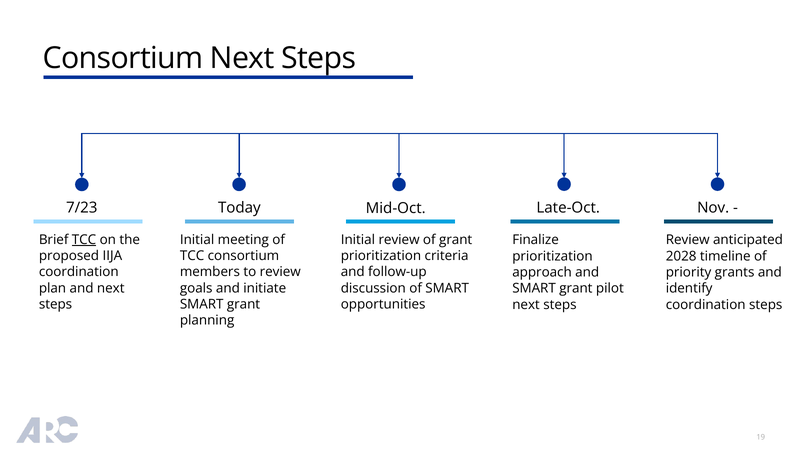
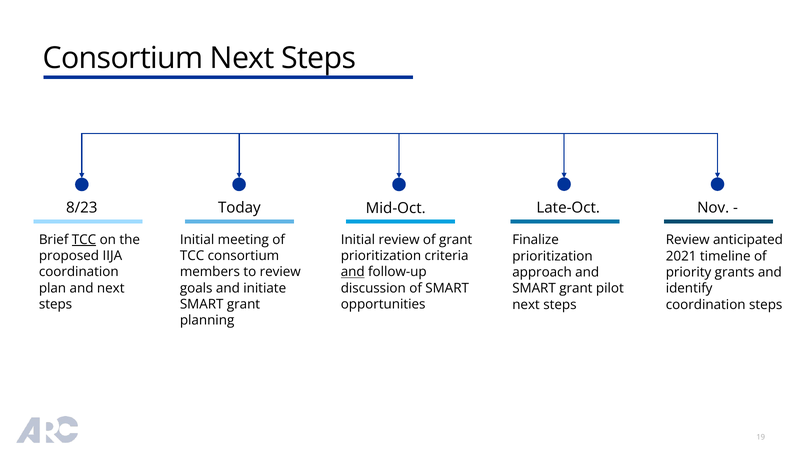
7/23: 7/23 -> 8/23
2028: 2028 -> 2021
and at (353, 272) underline: none -> present
